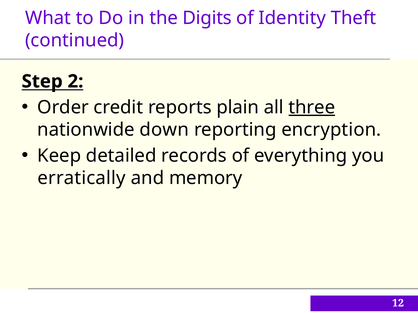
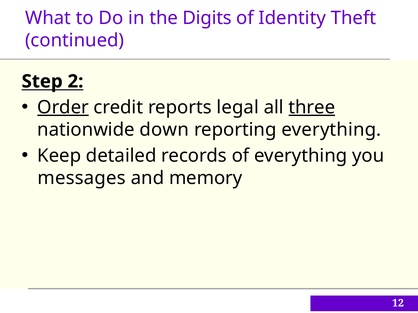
Order underline: none -> present
plain: plain -> legal
reporting encryption: encryption -> everything
erratically: erratically -> messages
